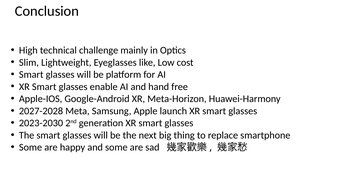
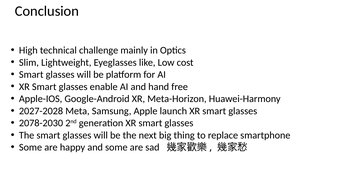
2023-2030: 2023-2030 -> 2078-2030
